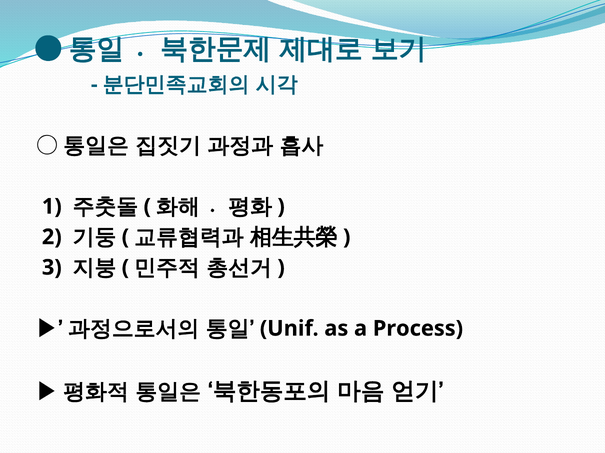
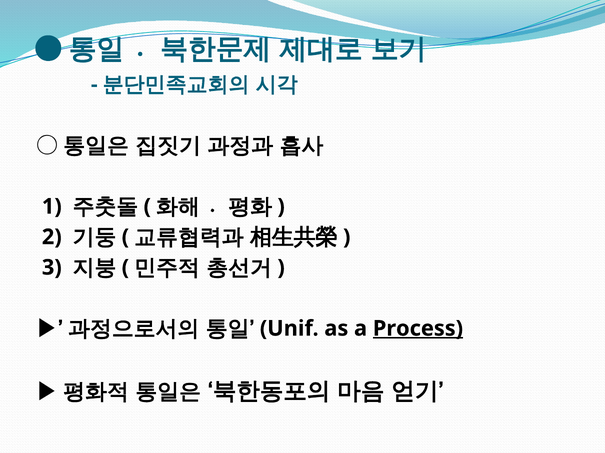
Process underline: none -> present
